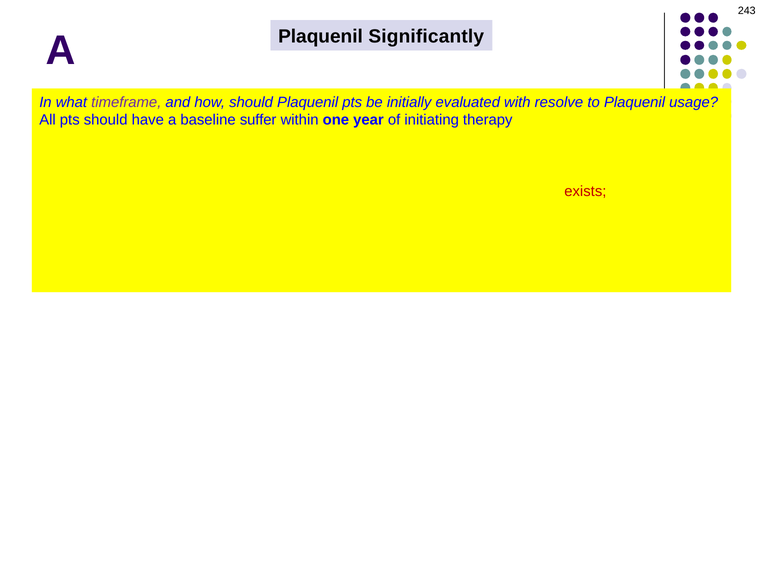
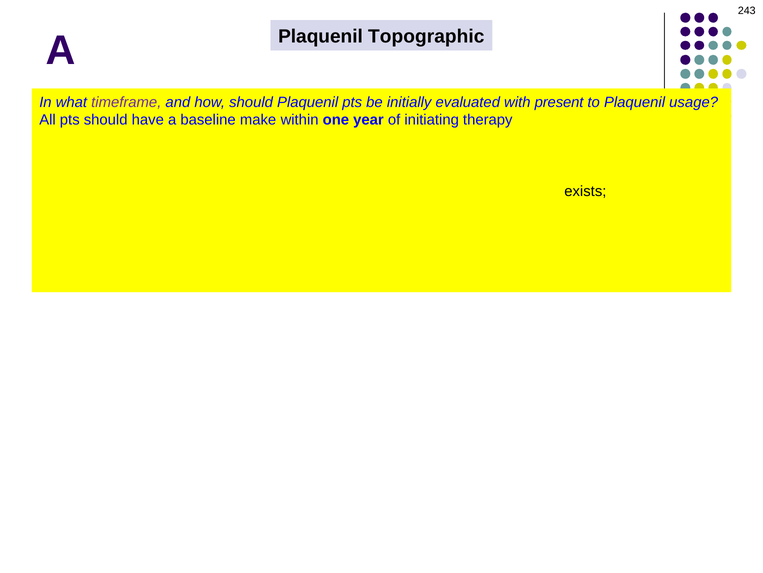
Significantly: Significantly -> Topographic
with resolve: resolve -> present
suffer: suffer -> make
exists colour: red -> black
